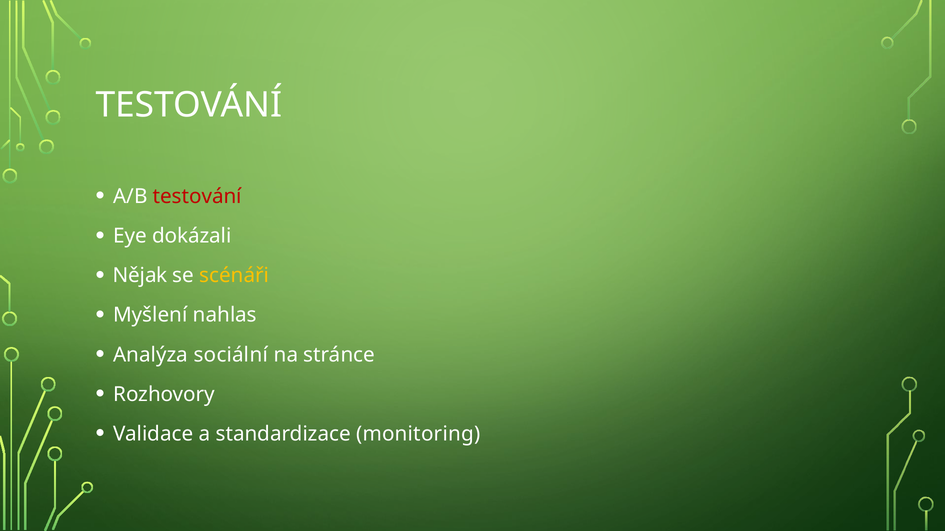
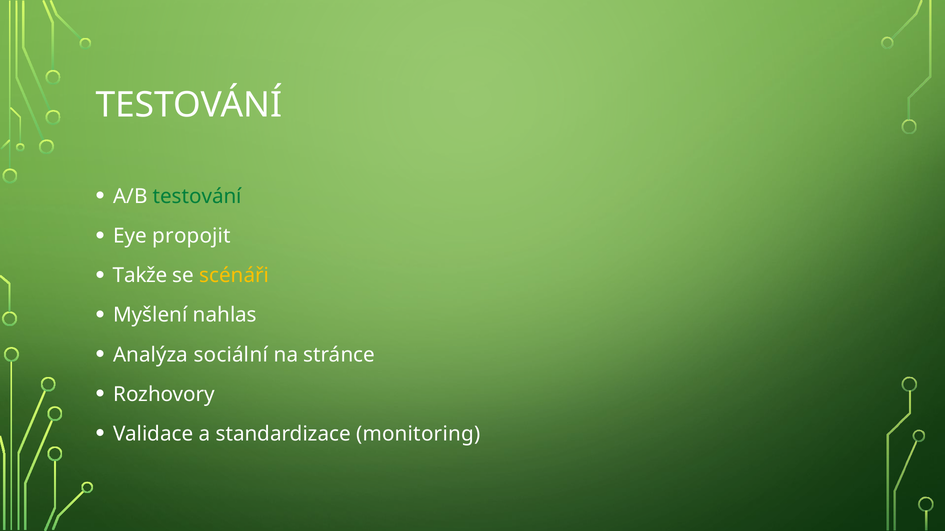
testování at (197, 197) colour: red -> green
dokázali: dokázali -> propojit
Nějak: Nějak -> Takže
